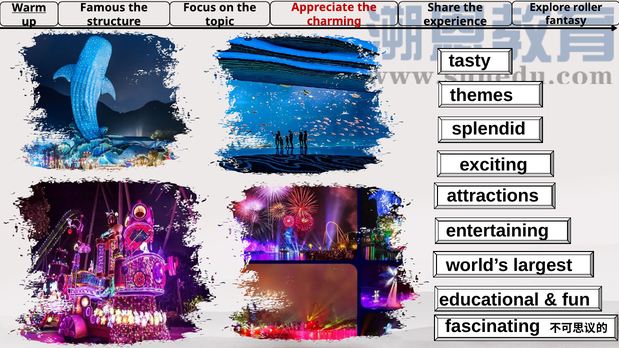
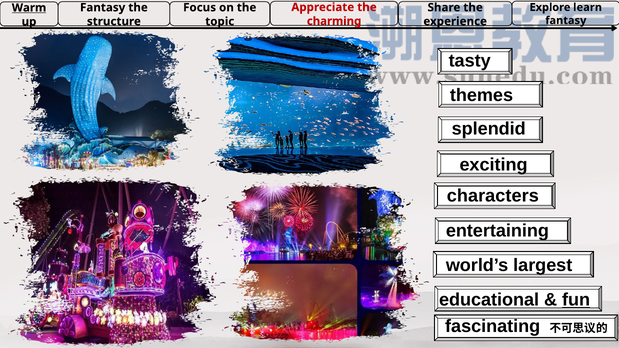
roller: roller -> learn
Famous at (103, 8): Famous -> Fantasy
attractions: attractions -> characters
fun underline: none -> present
